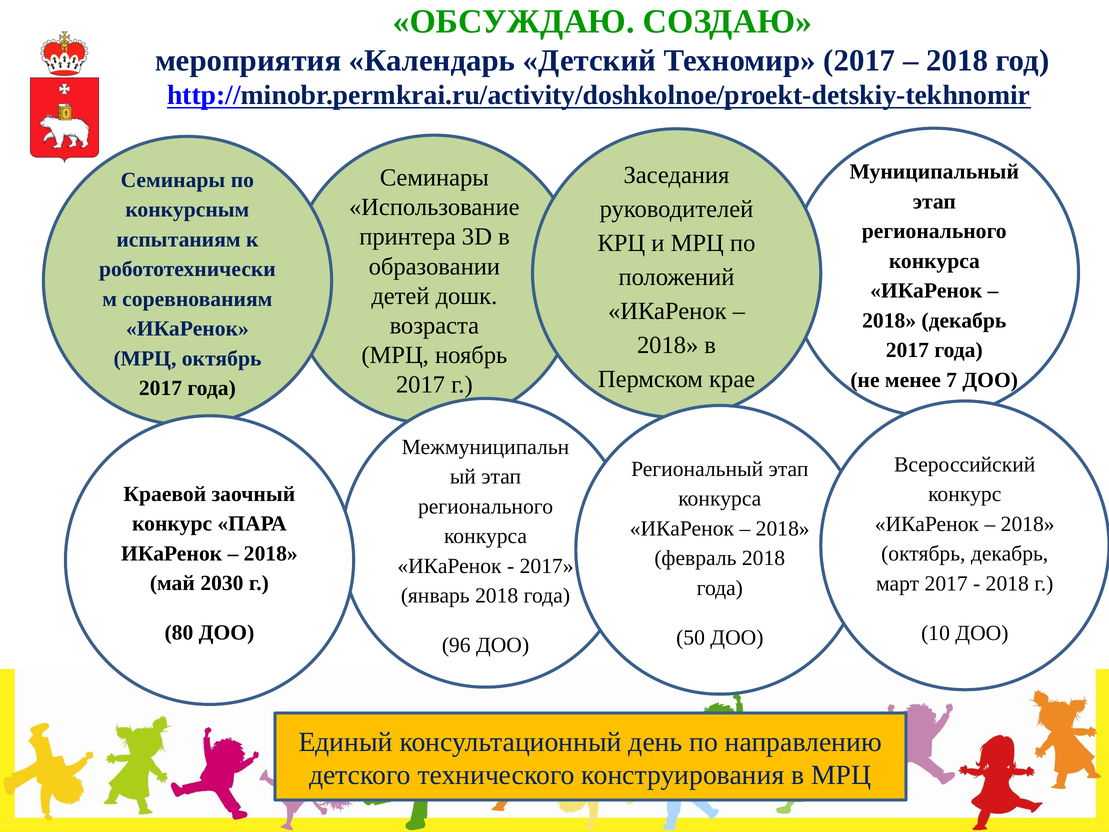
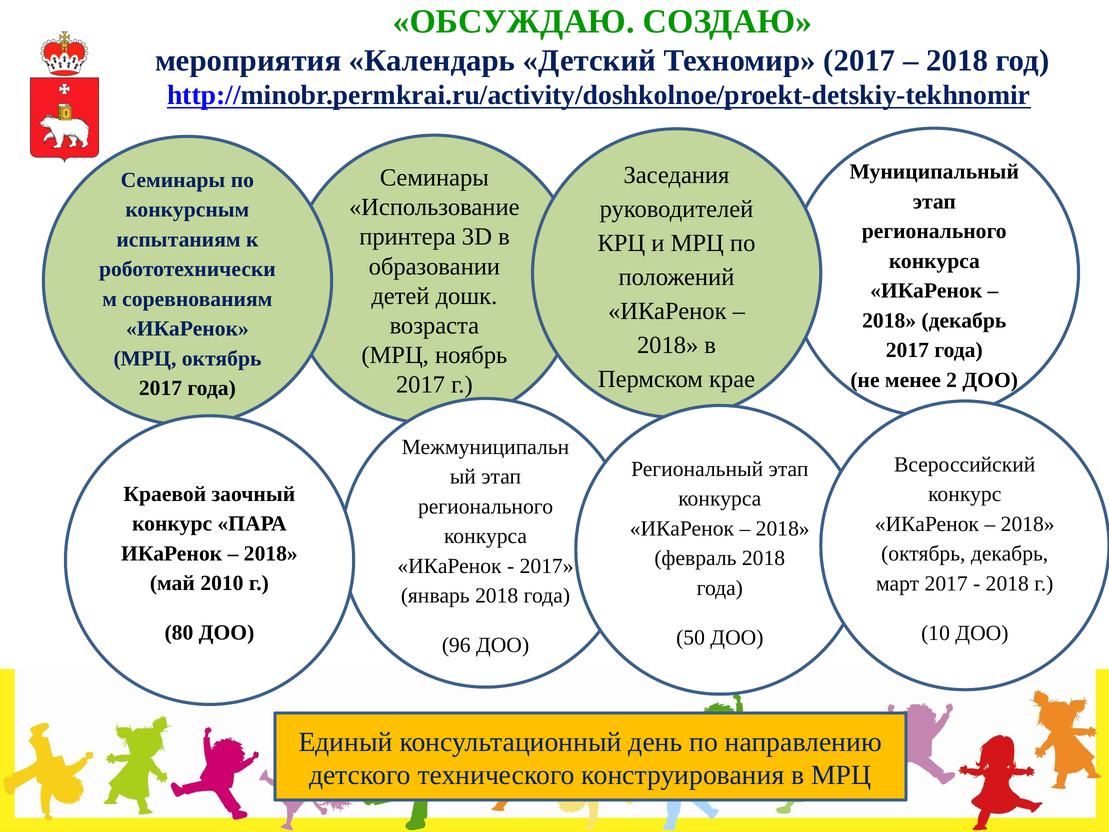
7: 7 -> 2
2030: 2030 -> 2010
